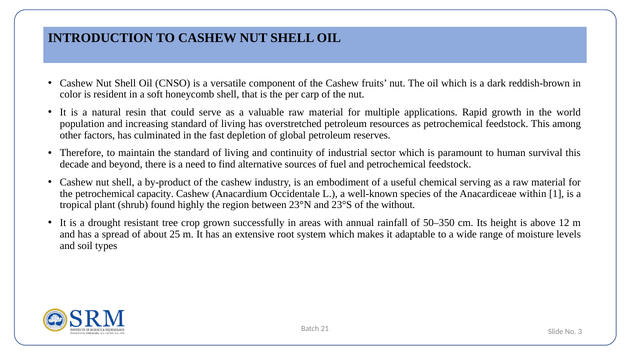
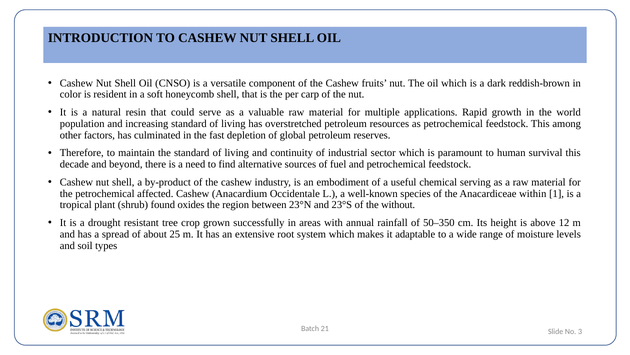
capacity: capacity -> affected
highly: highly -> oxides
